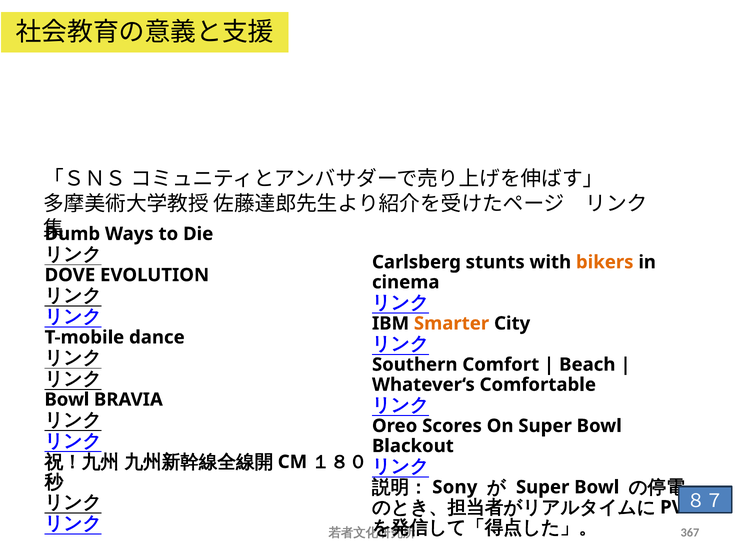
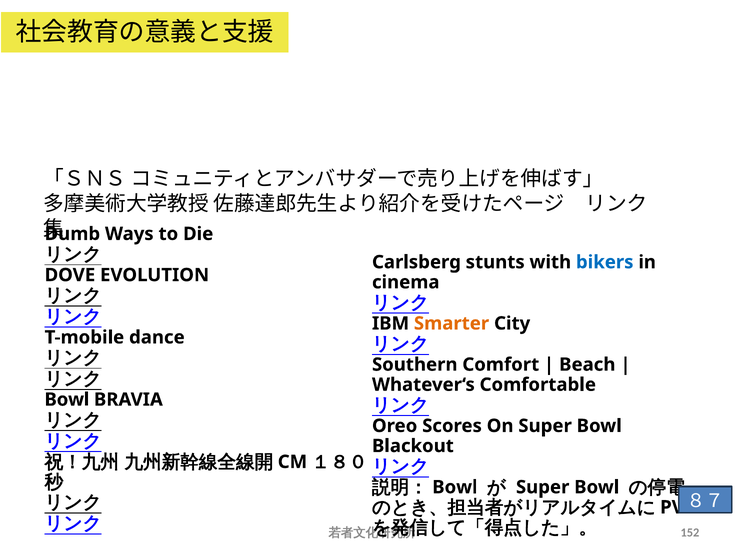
bikers colour: orange -> blue
Sony at (455, 487): Sony -> Bowl
367: 367 -> 152
